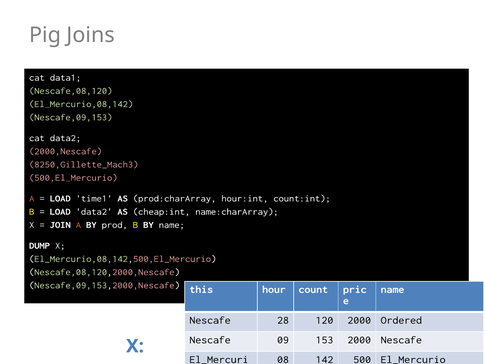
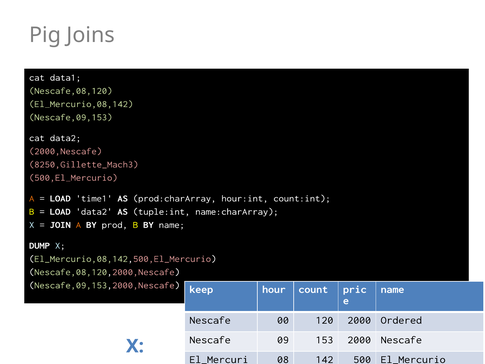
cheap:int: cheap:int -> tuple:int
this: this -> keep
28: 28 -> 00
